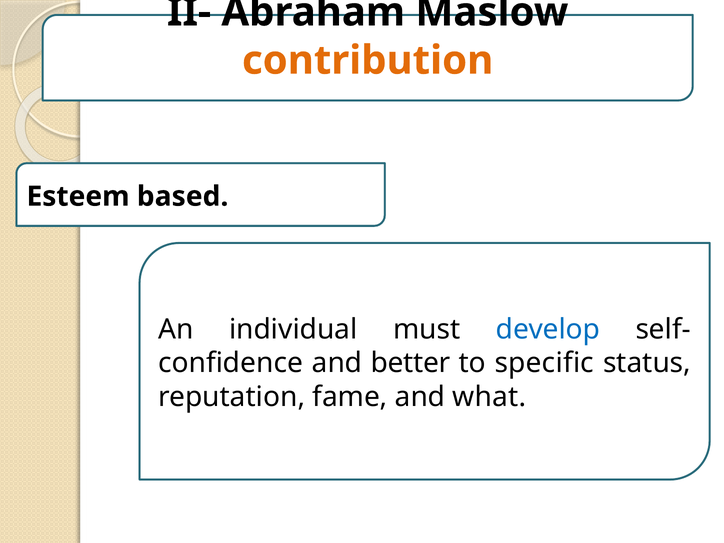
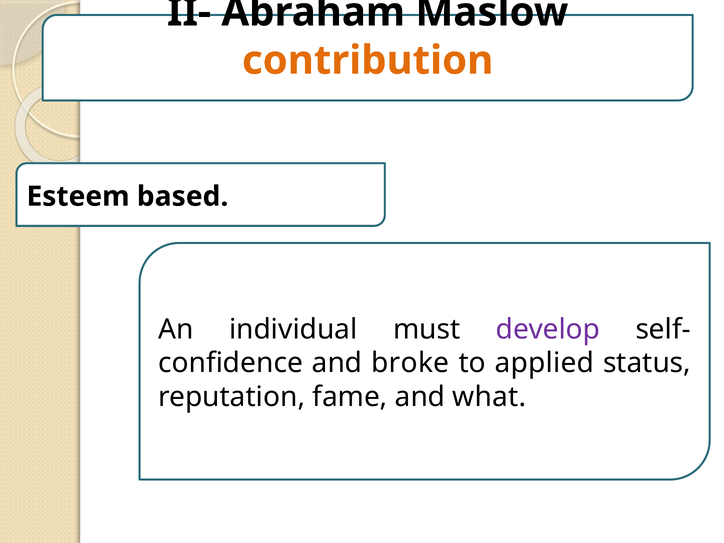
develop colour: blue -> purple
better: better -> broke
specific: specific -> applied
